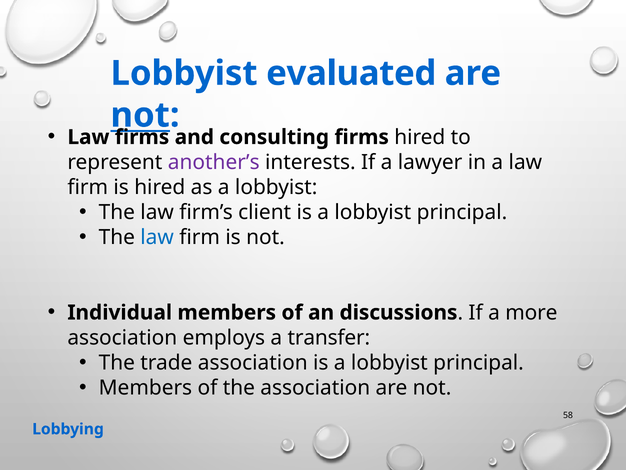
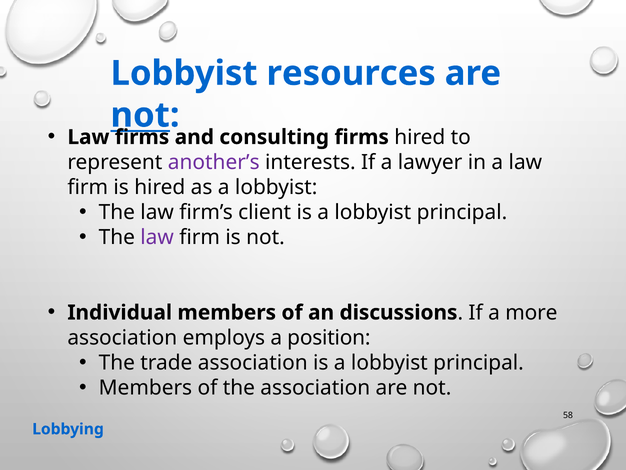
evaluated: evaluated -> resources
law at (157, 237) colour: blue -> purple
transfer: transfer -> position
